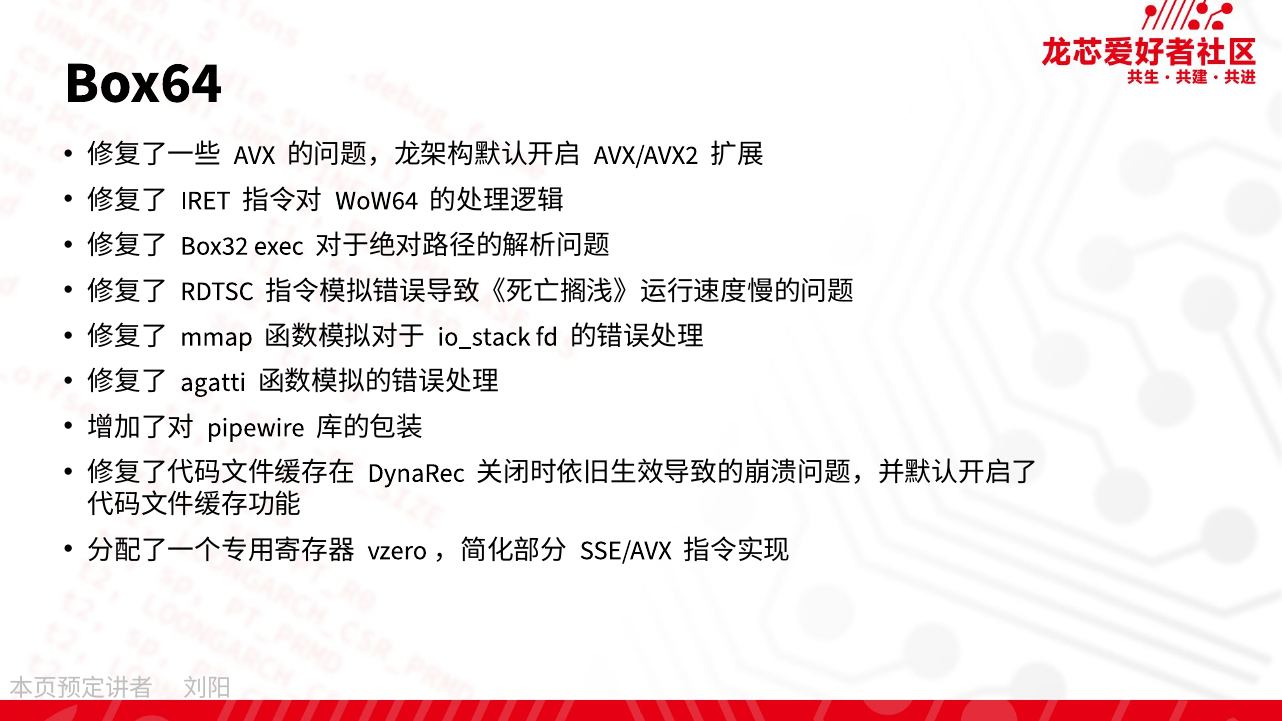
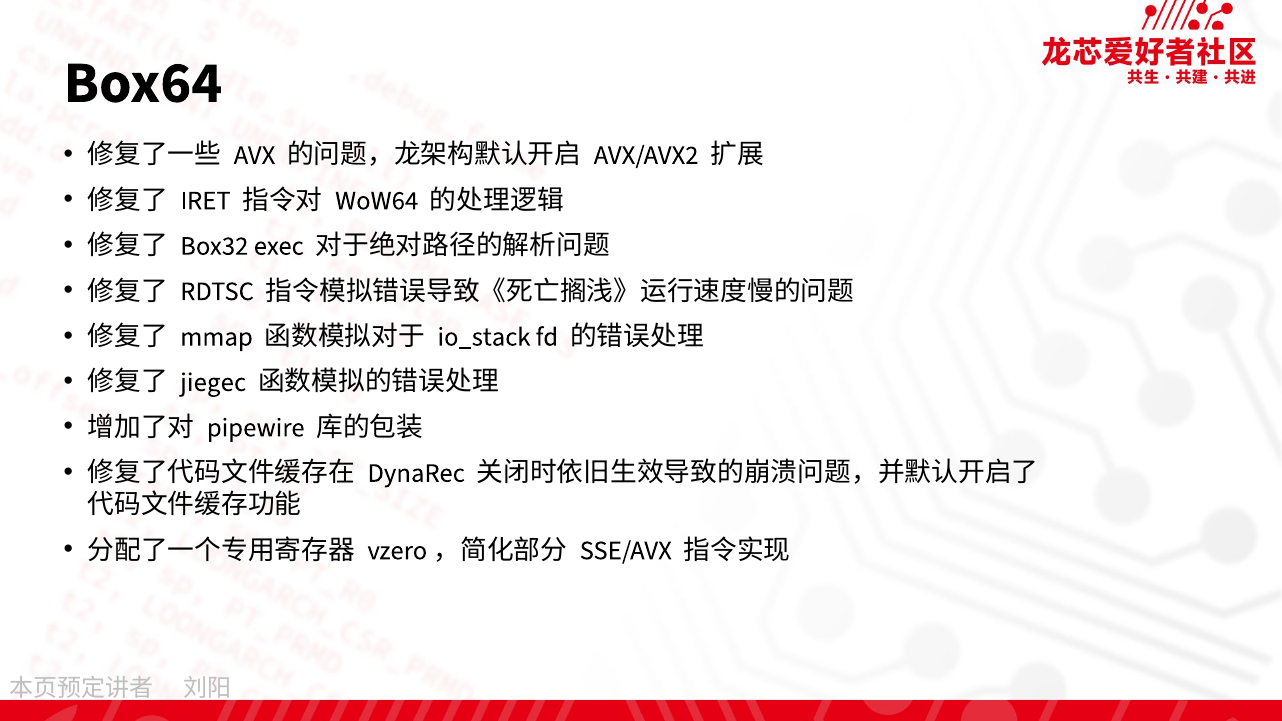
agatti: agatti -> jiegec
